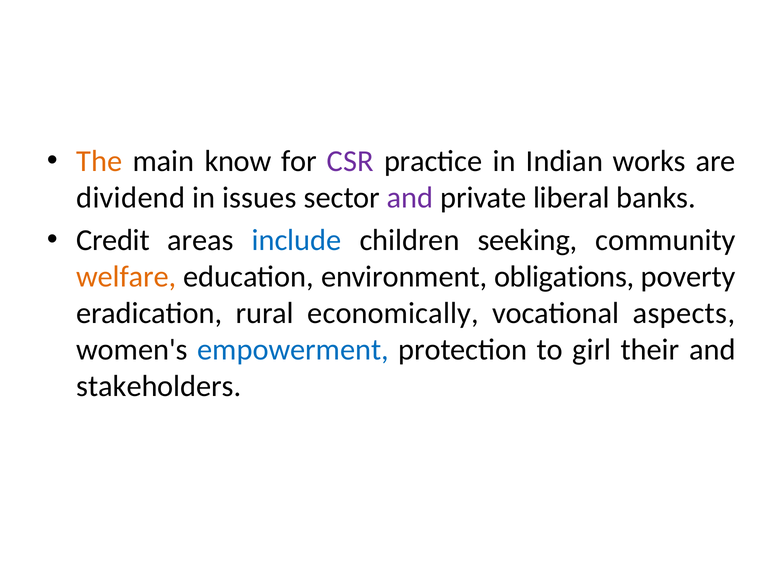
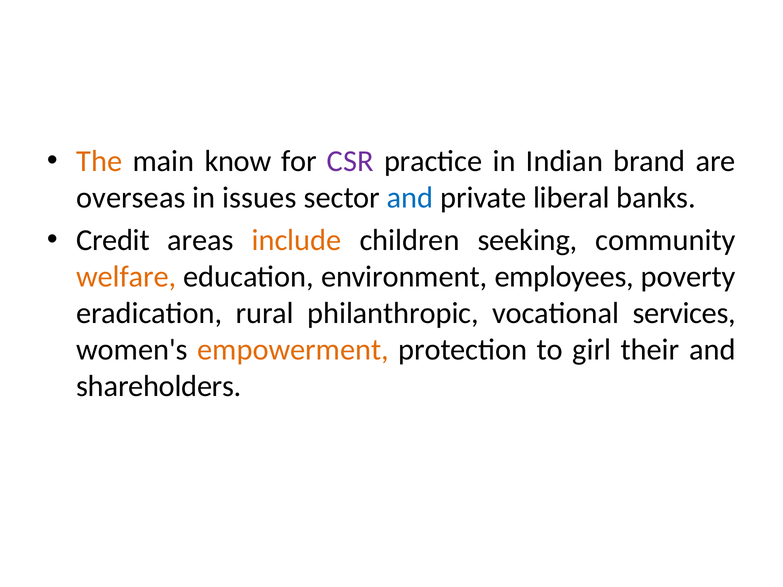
works: works -> brand
dividend: dividend -> overseas
and at (410, 198) colour: purple -> blue
include colour: blue -> orange
obligations: obligations -> employees
economically: economically -> philanthropic
aspects: aspects -> services
empowerment colour: blue -> orange
stakeholders: stakeholders -> shareholders
